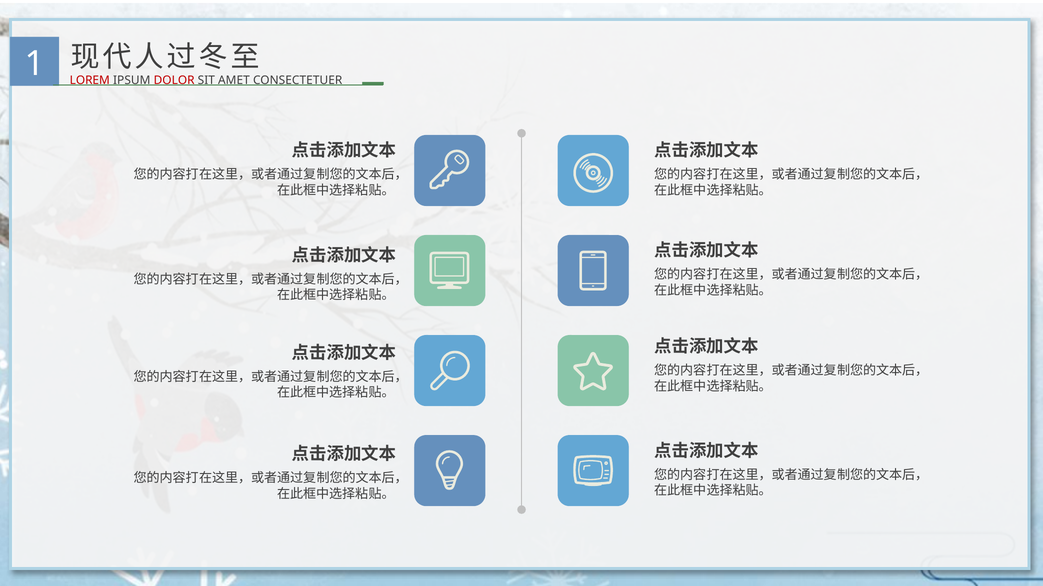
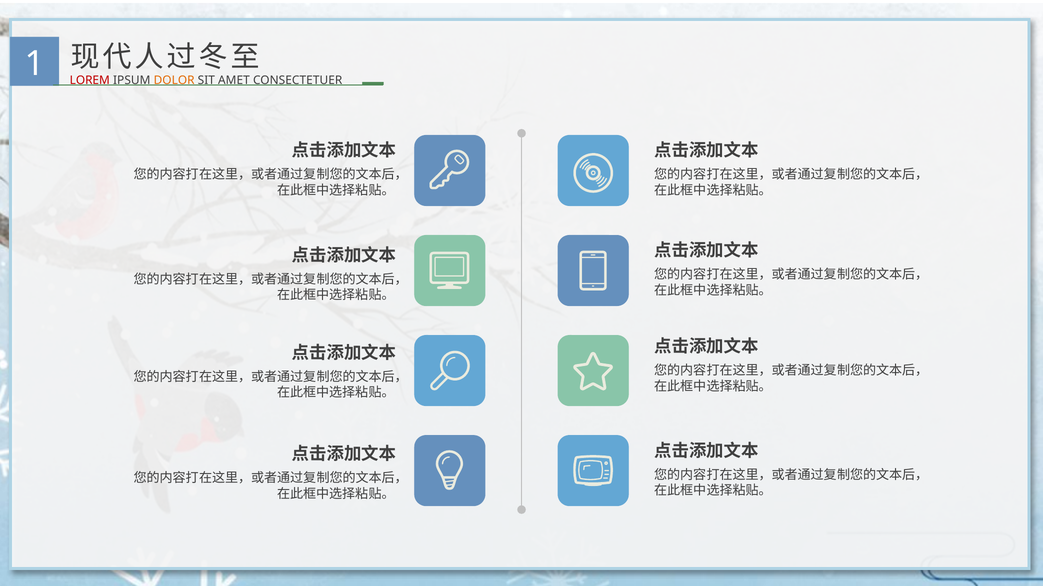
DOLOR colour: red -> orange
